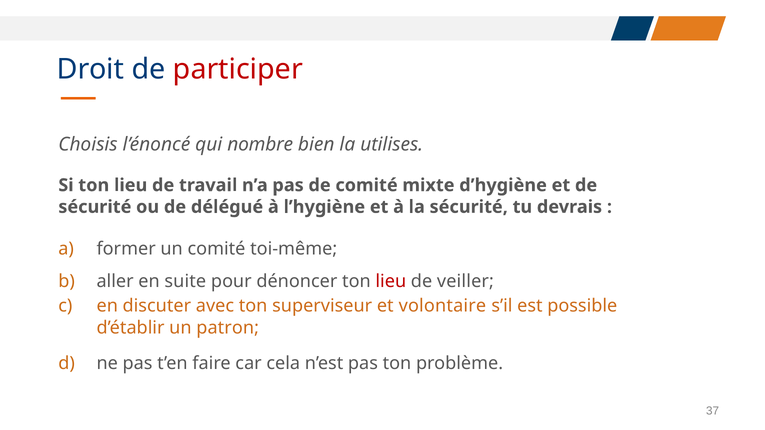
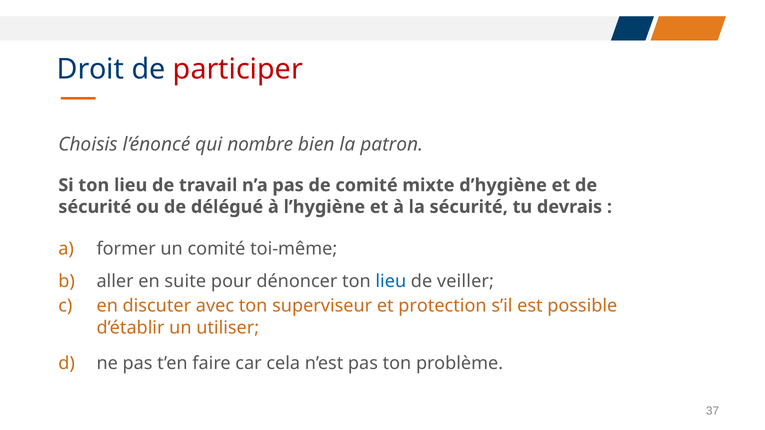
utilises: utilises -> patron
lieu at (391, 281) colour: red -> blue
volontaire: volontaire -> protection
patron: patron -> utiliser
